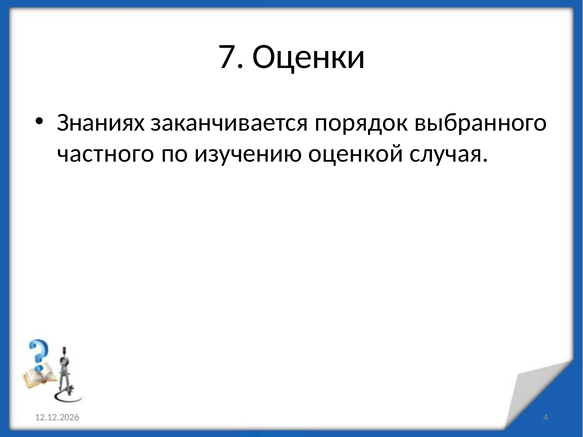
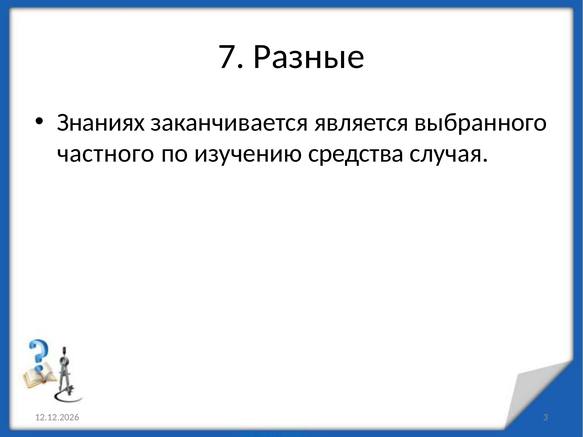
Оценки: Оценки -> Разные
порядок: порядок -> является
оценкой: оценкой -> средства
4: 4 -> 3
